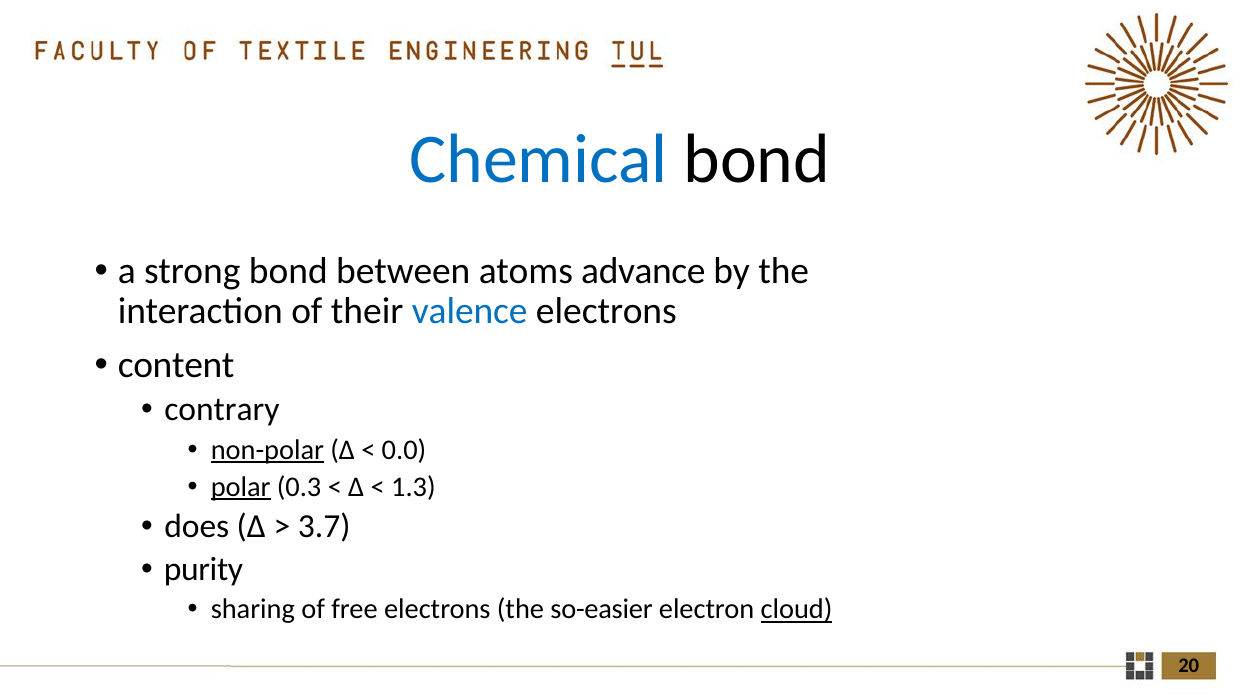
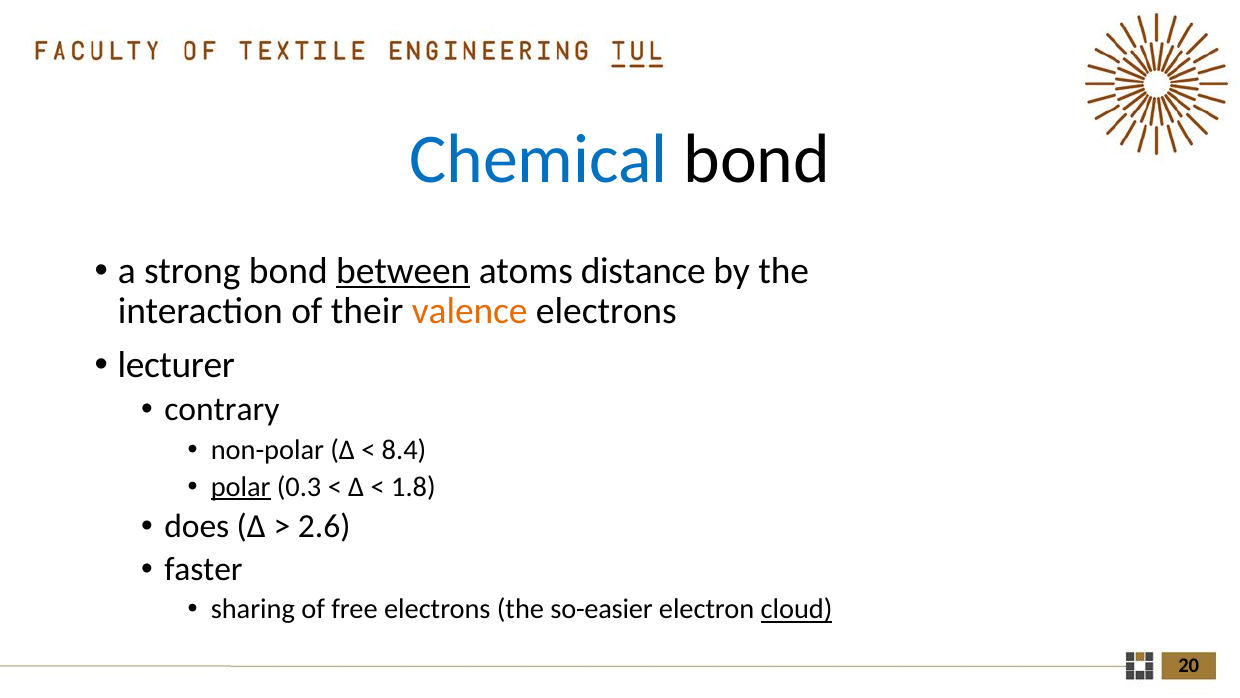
between underline: none -> present
advance: advance -> distance
valence colour: blue -> orange
content: content -> lecturer
non-polar underline: present -> none
0.0: 0.0 -> 8.4
1.3: 1.3 -> 1.8
3.7: 3.7 -> 2.6
purity: purity -> faster
